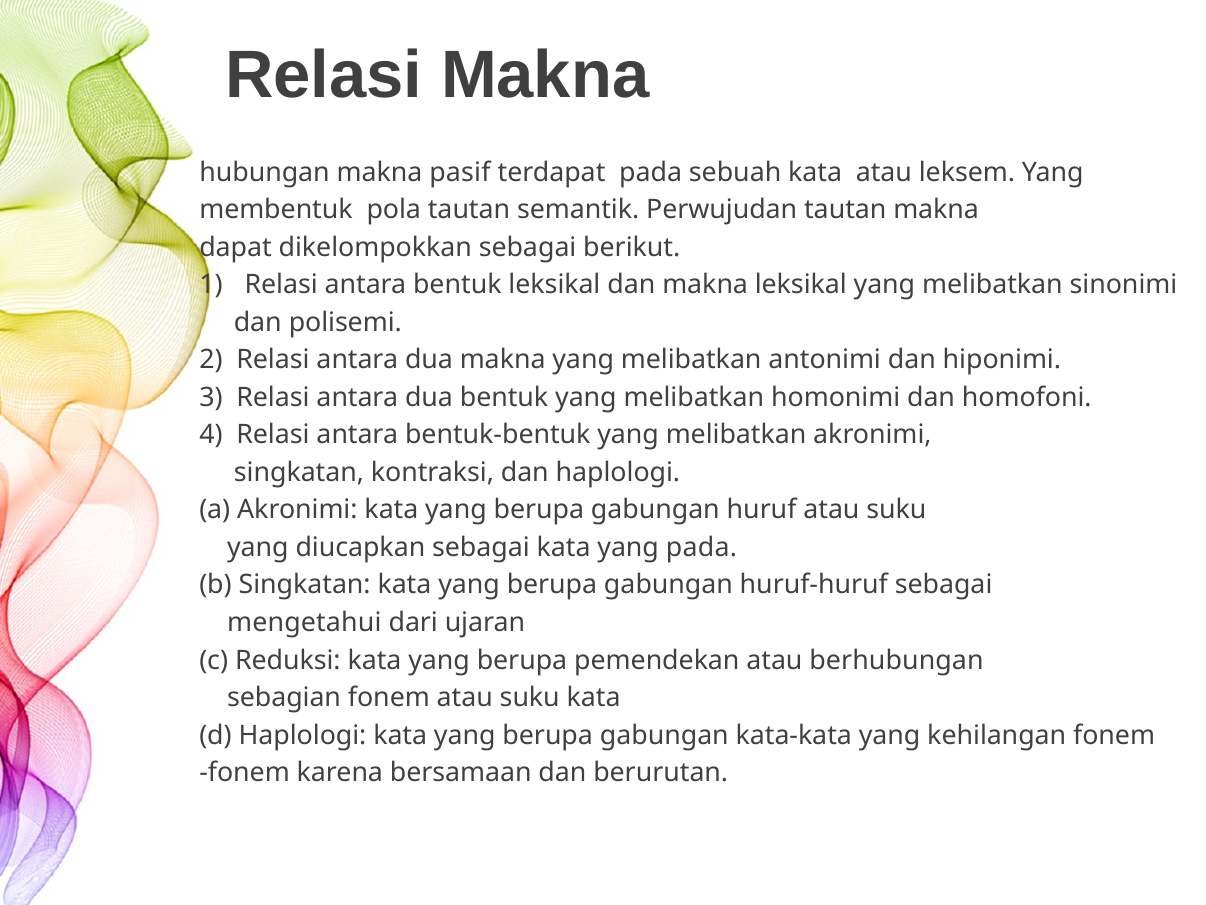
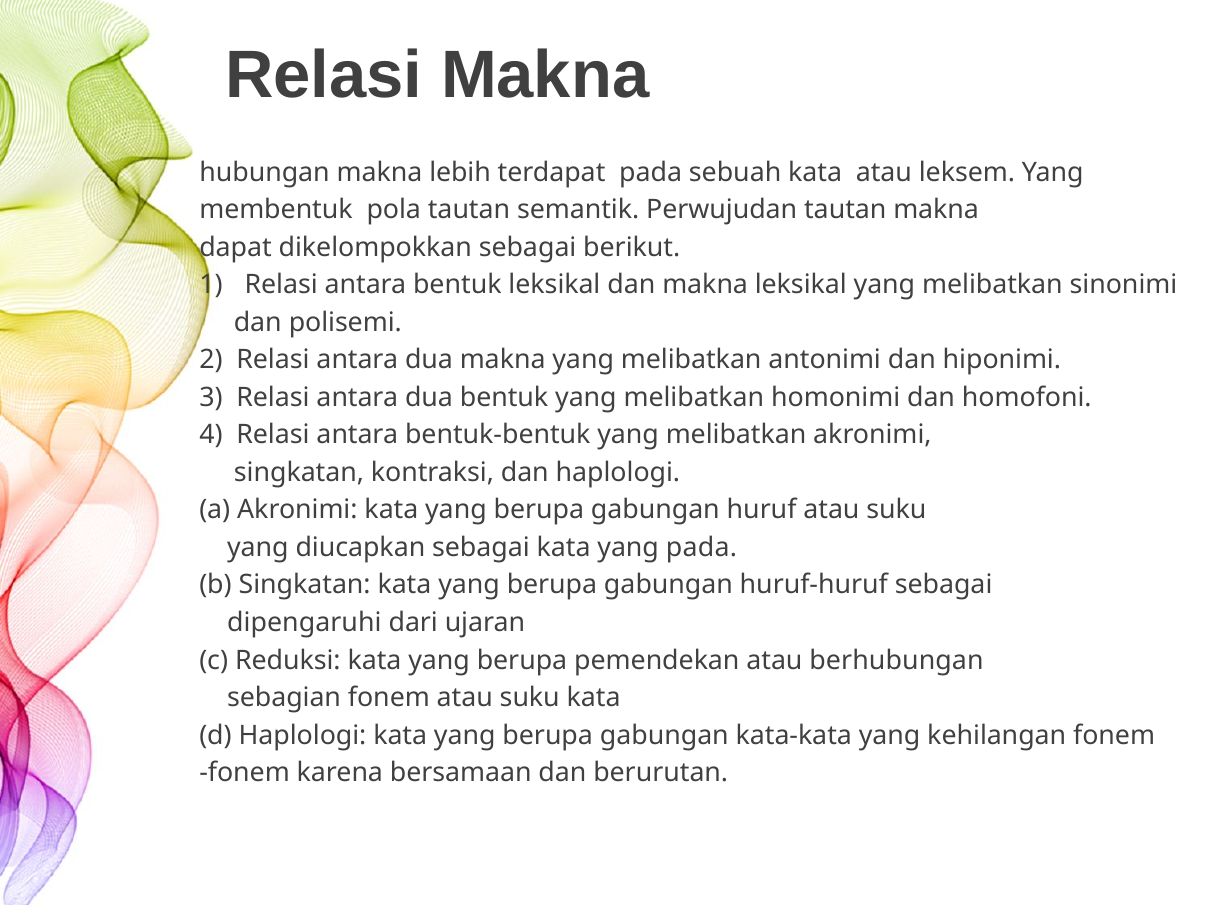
pasif: pasif -> lebih
mengetahui: mengetahui -> dipengaruhi
